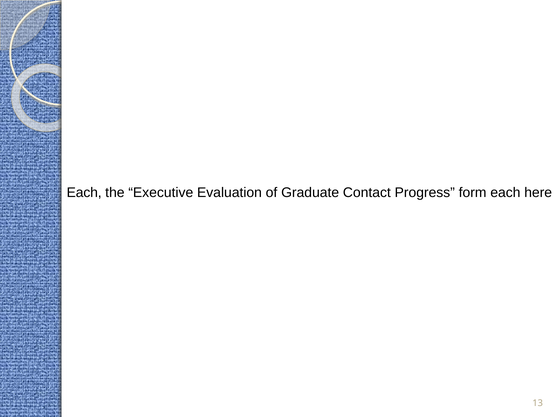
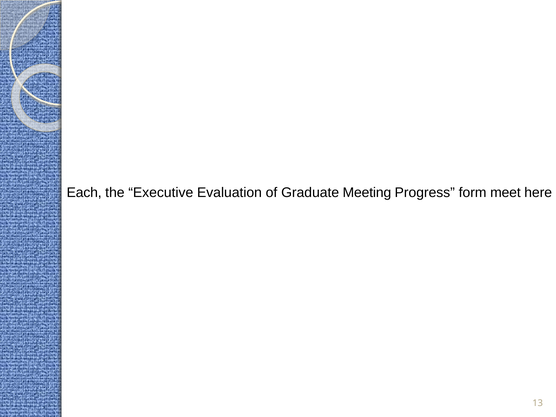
Contact: Contact -> Meeting
form each: each -> meet
